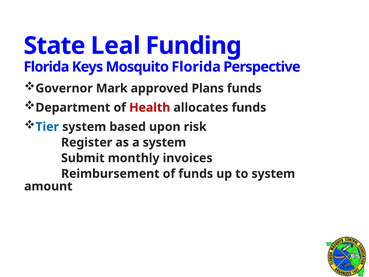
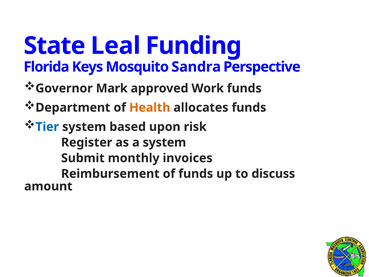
Mosquito Florida: Florida -> Sandra
Plans: Plans -> Work
Health colour: red -> orange
to system: system -> discuss
